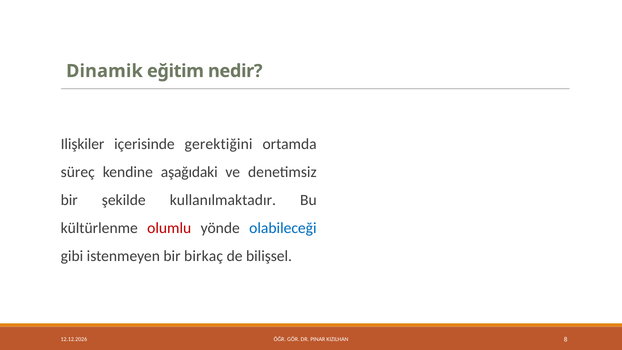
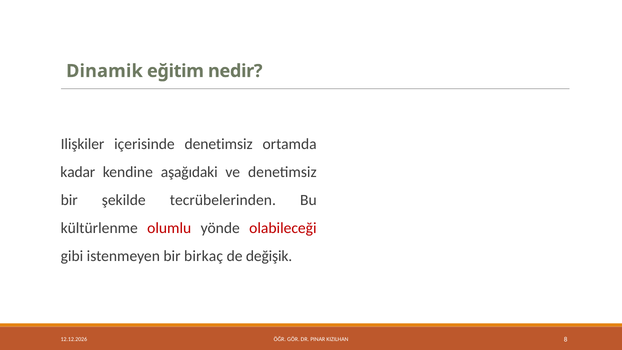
içerisinde gerektiğini: gerektiğini -> denetimsiz
süreç: süreç -> kadar
kullanılmaktadır: kullanılmaktadır -> tecrübelerinden
olabileceği colour: blue -> red
bilişsel: bilişsel -> değişik
